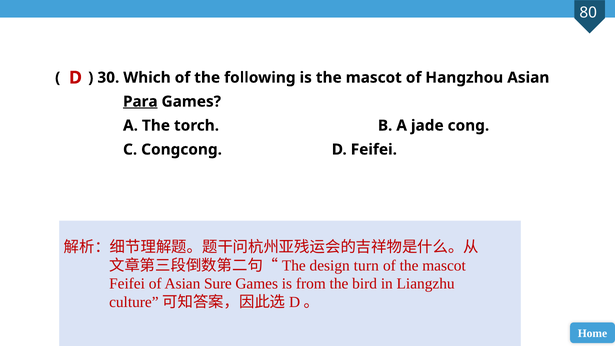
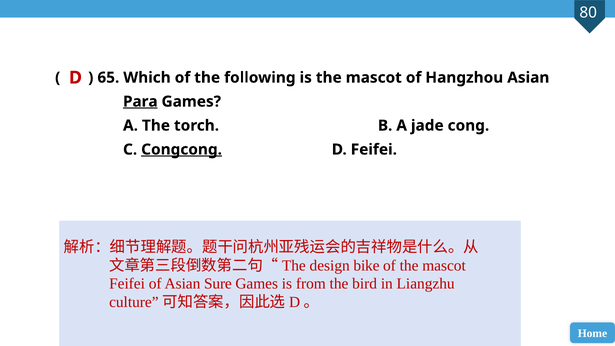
30: 30 -> 65
Congcong underline: none -> present
turn: turn -> bike
